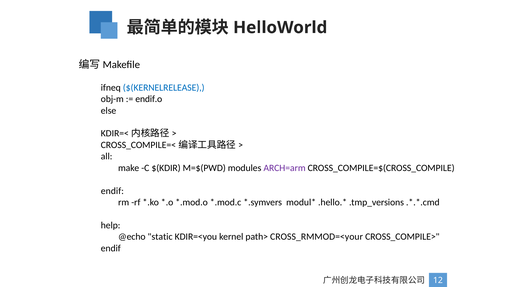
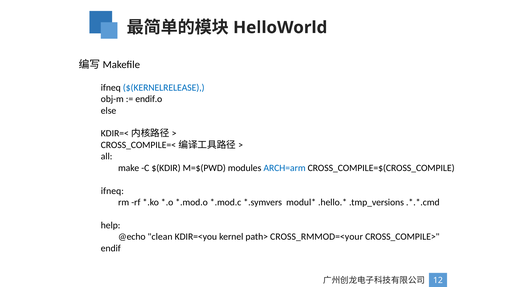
ARCH=arm colour: purple -> blue
endif at (112, 191): endif -> ifneq
static: static -> clean
